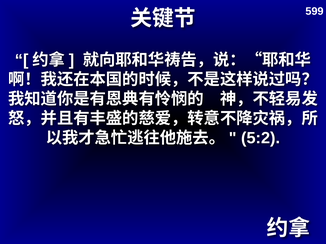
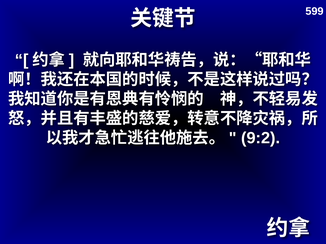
5:2: 5:2 -> 9:2
